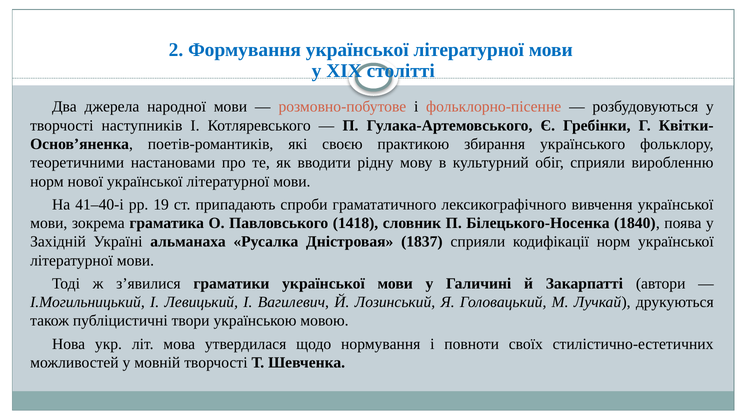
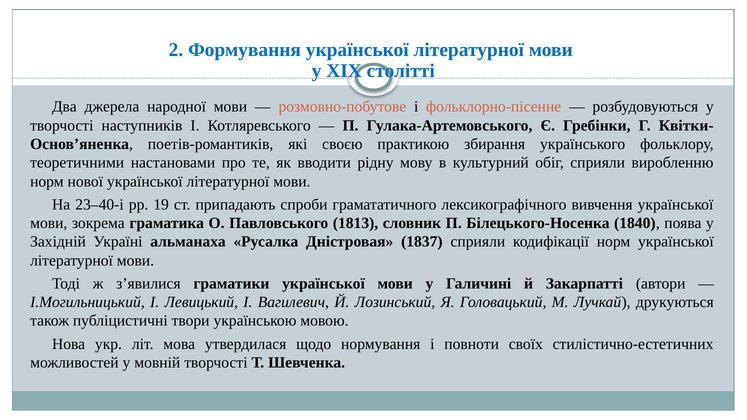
41–40-і: 41–40-і -> 23–40-і
1418: 1418 -> 1813
